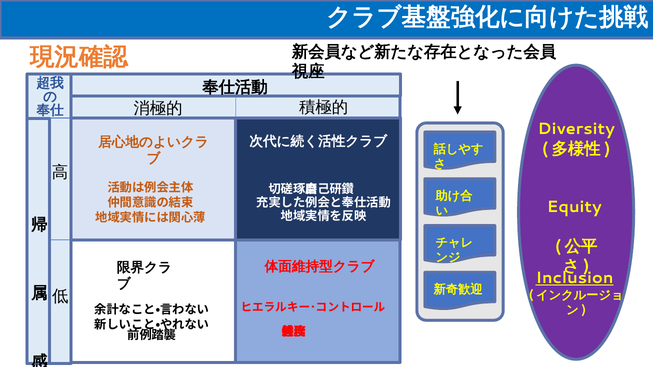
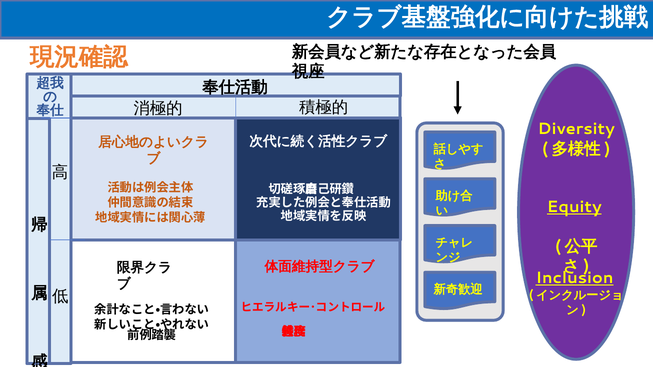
Equity underline: none -> present
